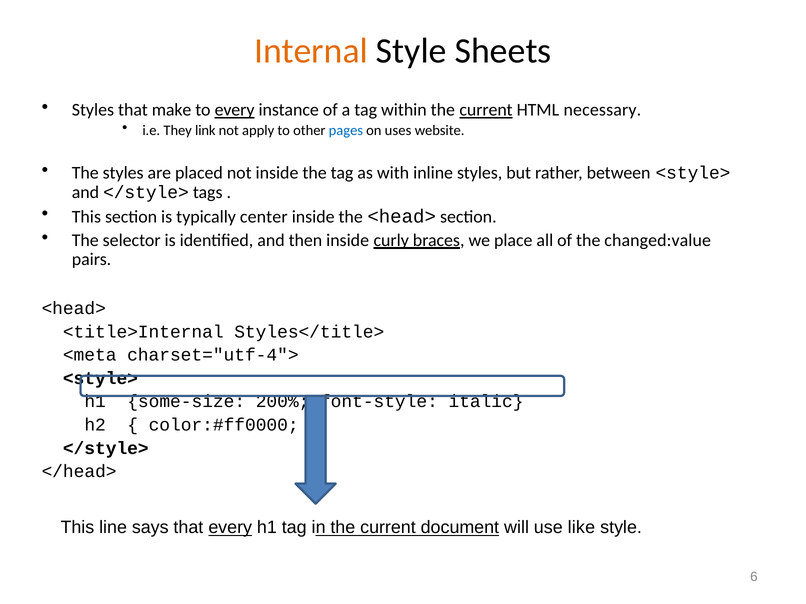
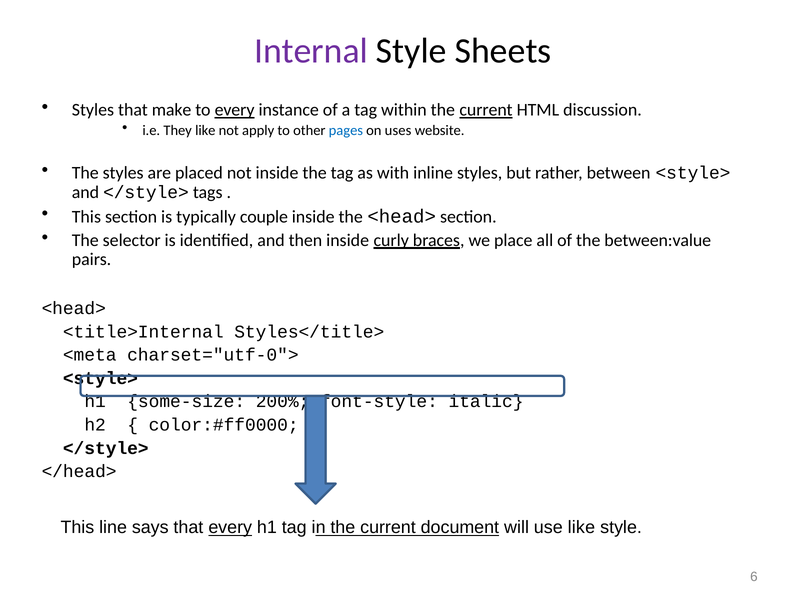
Internal colour: orange -> purple
necessary: necessary -> discussion
They link: link -> like
center: center -> couple
changed:value: changed:value -> between:value
charset="utf-4">: charset="utf-4"> -> charset="utf-0">
